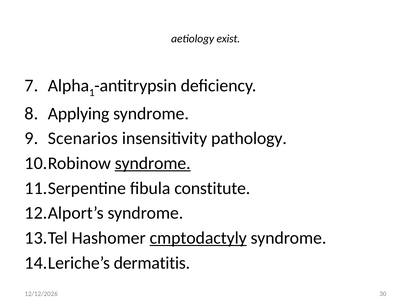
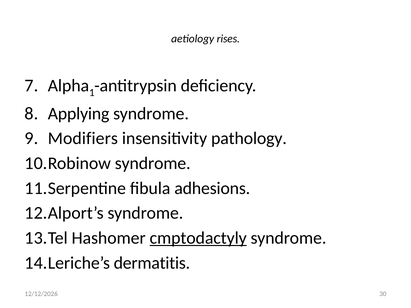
exist: exist -> rises
Scenarios: Scenarios -> Modifiers
syndrome at (153, 163) underline: present -> none
constitute: constitute -> adhesions
